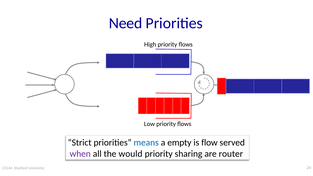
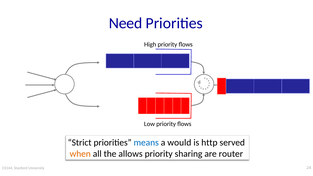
empty: empty -> would
flow: flow -> http
when colour: purple -> orange
would: would -> allows
